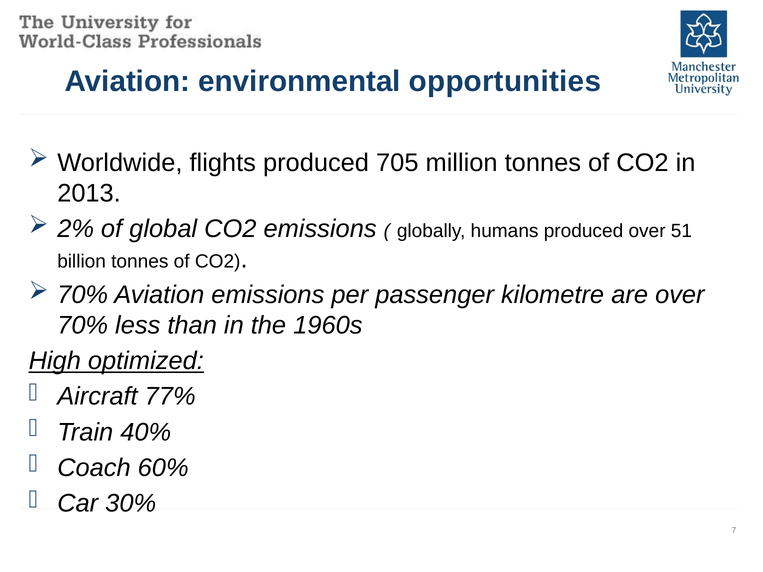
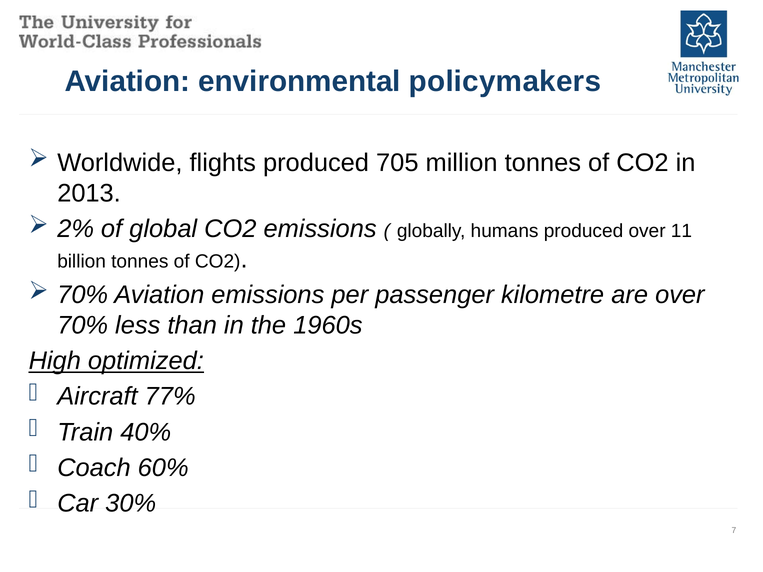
opportunities: opportunities -> policymakers
51: 51 -> 11
